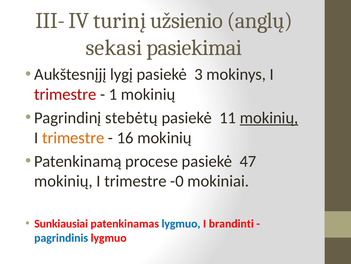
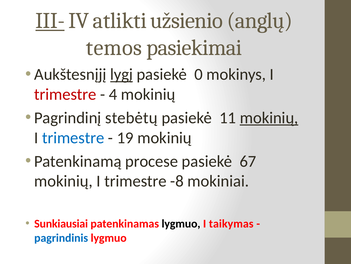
III- underline: none -> present
turinį: turinį -> atlikti
sekasi: sekasi -> temos
lygį underline: none -> present
3: 3 -> 0
1: 1 -> 4
trimestre at (73, 137) colour: orange -> blue
16: 16 -> 19
47: 47 -> 67
-0: -0 -> -8
lygmuo at (181, 223) colour: blue -> black
brandinti: brandinti -> taikymas
